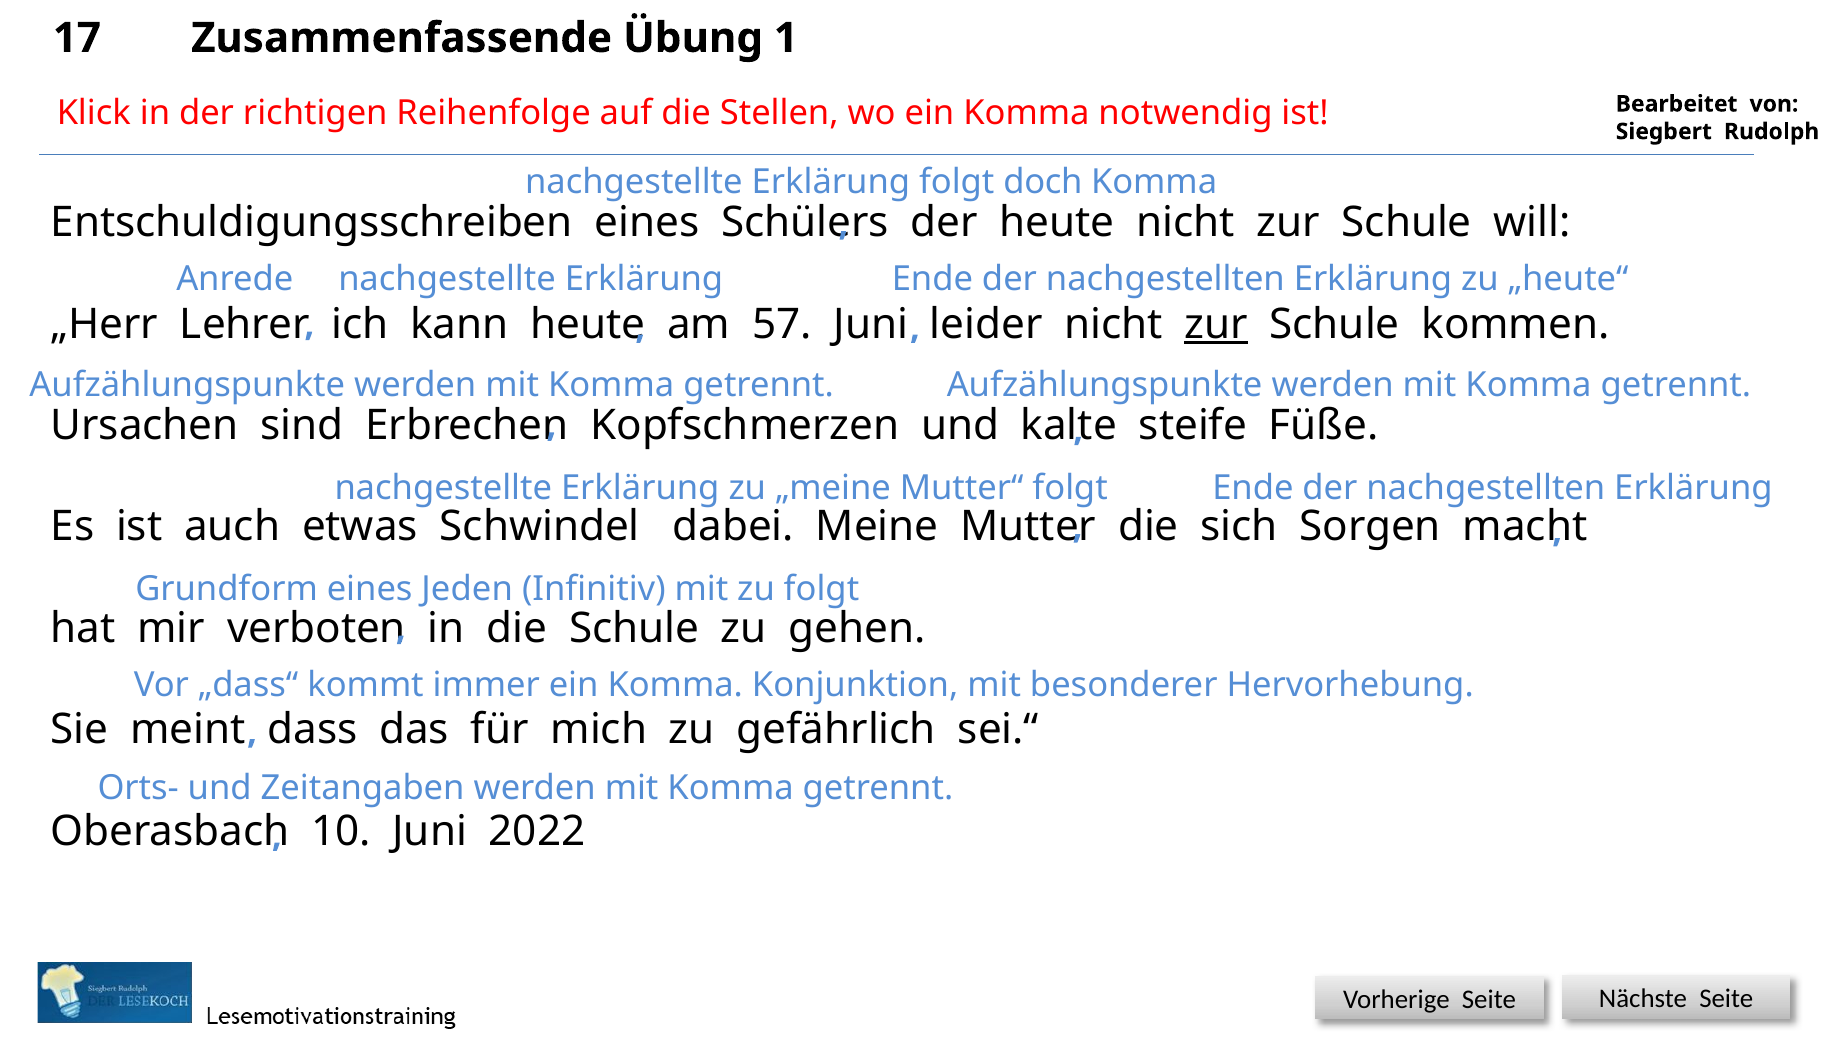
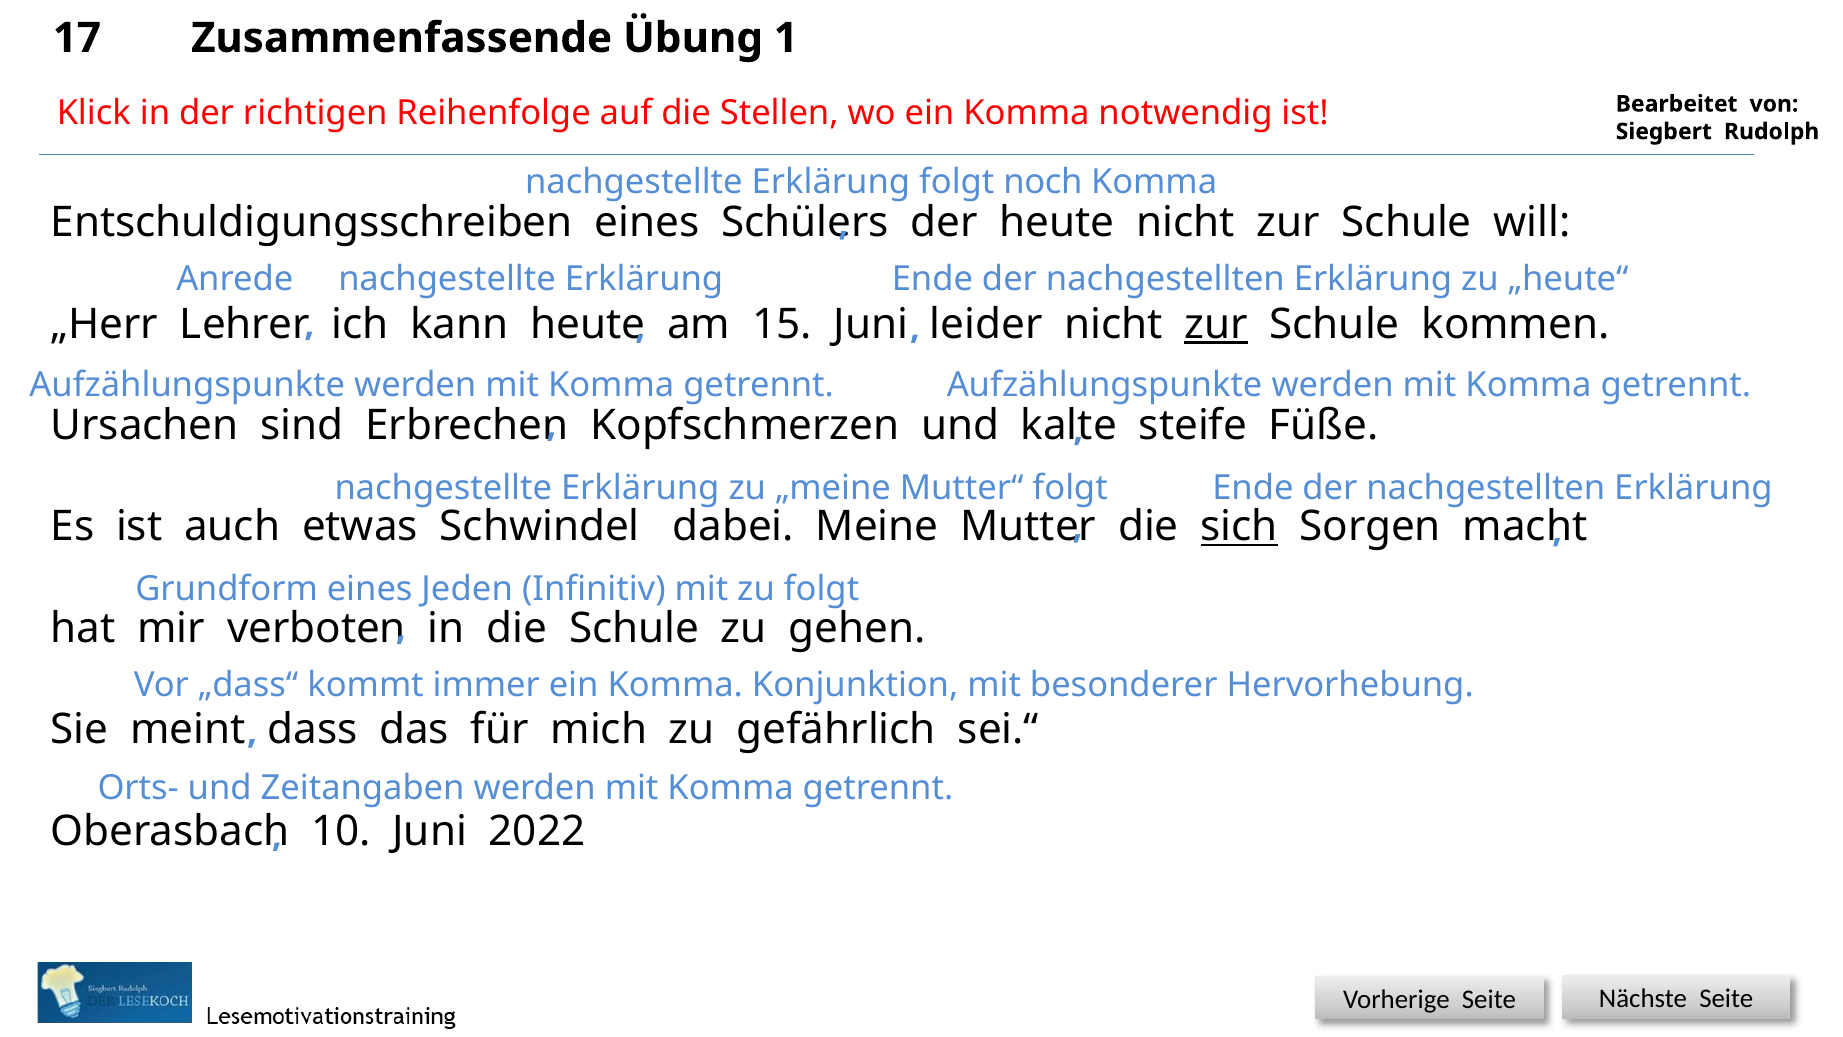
doch: doch -> noch
57: 57 -> 15
sich underline: none -> present
